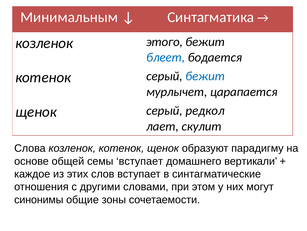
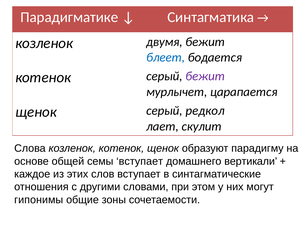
Минимальным: Минимальным -> Парадигматике
этого: этого -> двумя
бежит at (205, 76) colour: blue -> purple
синонимы: синонимы -> гипонимы
